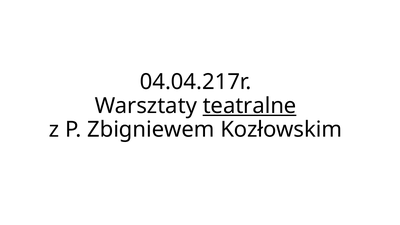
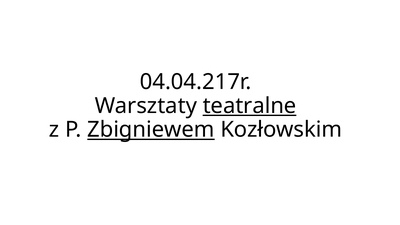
Zbigniewem underline: none -> present
